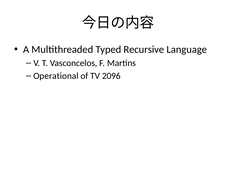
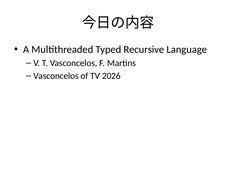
Operational at (56, 76): Operational -> Vasconcelos
2096: 2096 -> 2026
